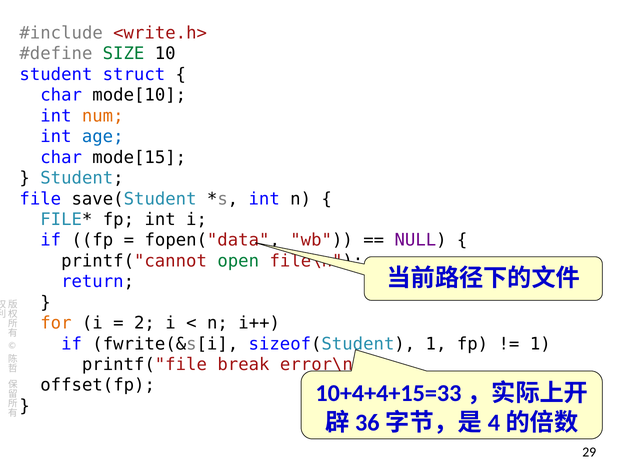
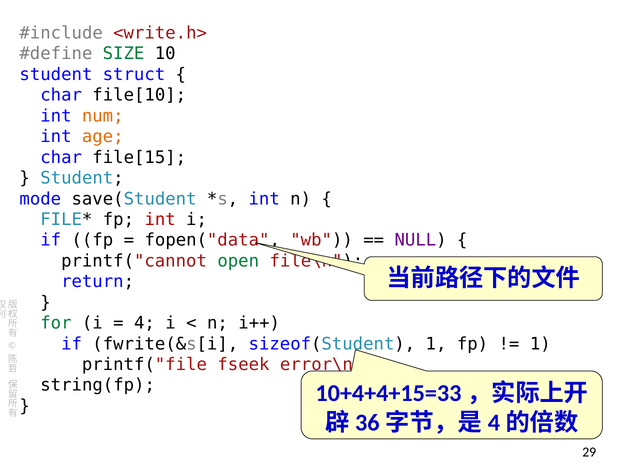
mode[10: mode[10 -> file[10
age colour: blue -> orange
mode[15: mode[15 -> file[15
file: file -> mode
int at (160, 220) colour: black -> red
for colour: orange -> green
2: 2 -> 4
break: break -> fseek
offset(fp: offset(fp -> string(fp
